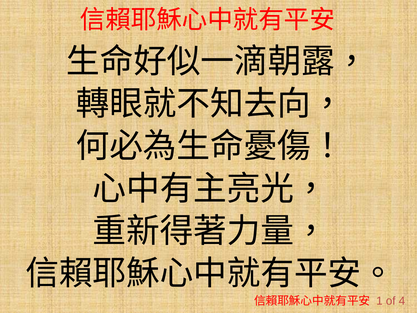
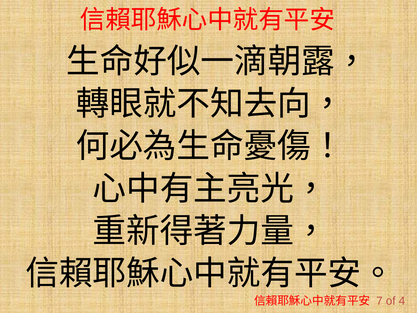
1: 1 -> 7
